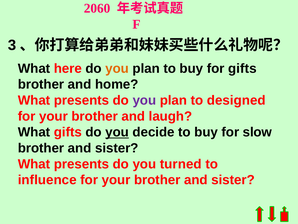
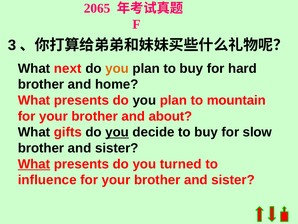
2060: 2060 -> 2065
here: here -> next
for gifts: gifts -> hard
you at (144, 100) colour: purple -> black
designed: designed -> mountain
laugh: laugh -> about
What at (34, 164) underline: none -> present
